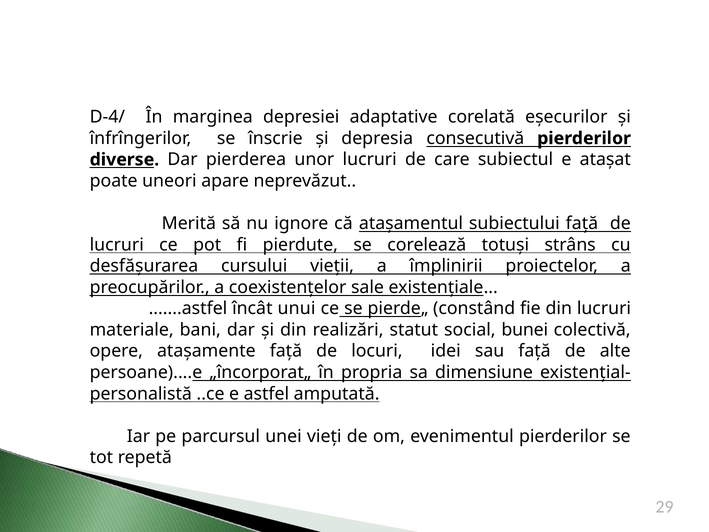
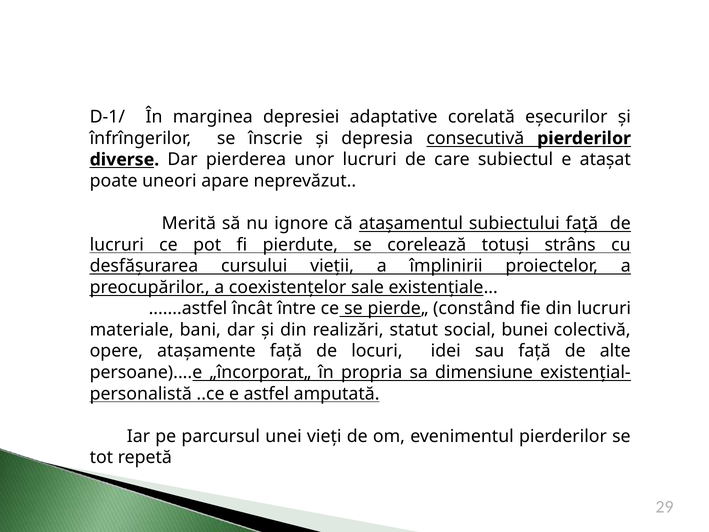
D-4/: D-4/ -> D-1/
unui: unui -> între
